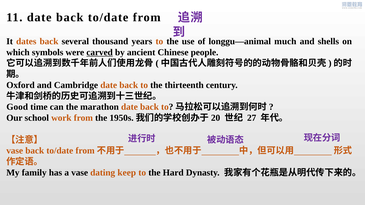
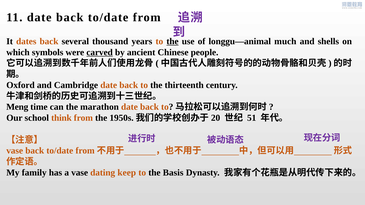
the at (173, 41) underline: none -> present
Good: Good -> Meng
work: work -> think
27: 27 -> 51
Hard: Hard -> Basis
